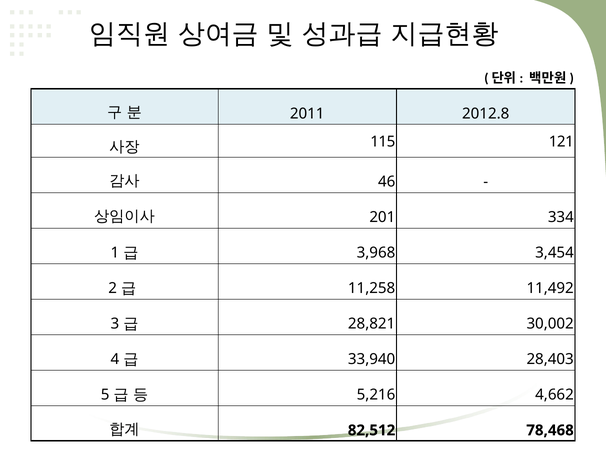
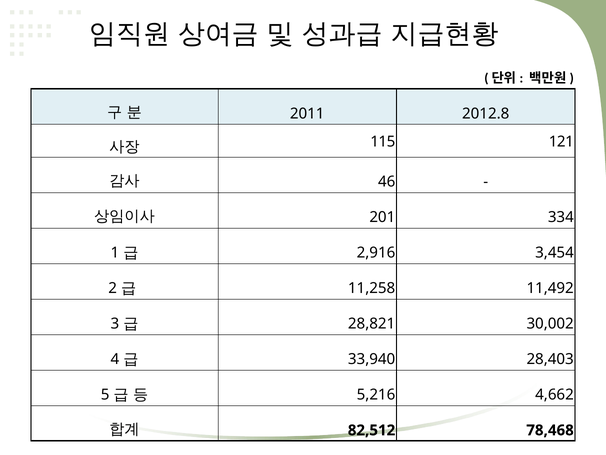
3,968: 3,968 -> 2,916
